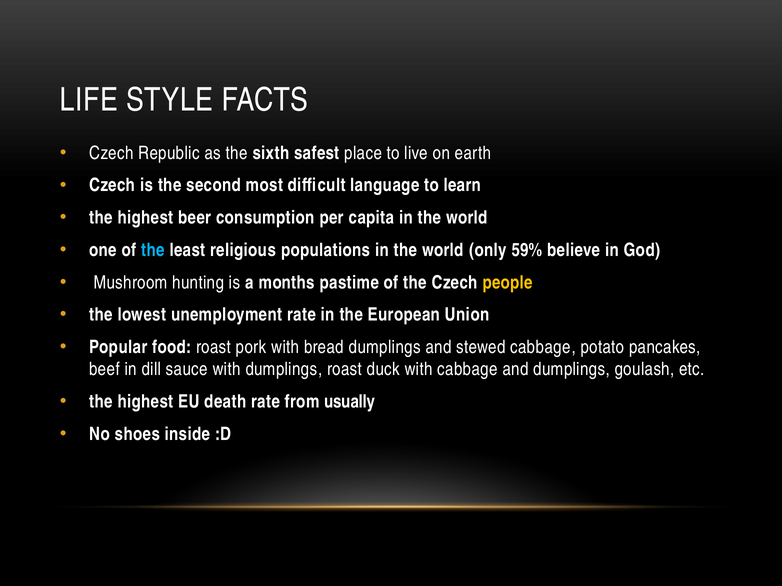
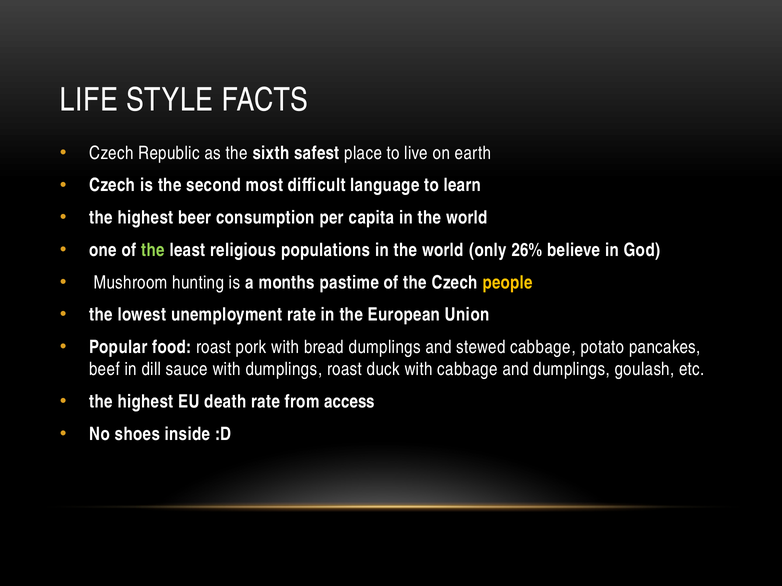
the at (153, 250) colour: light blue -> light green
59%: 59% -> 26%
usually: usually -> access
